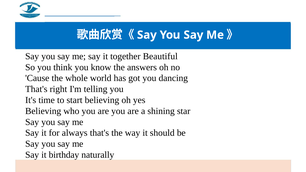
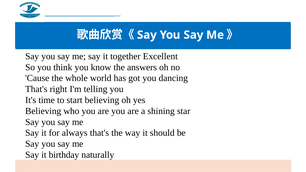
Beautiful: Beautiful -> Excellent
